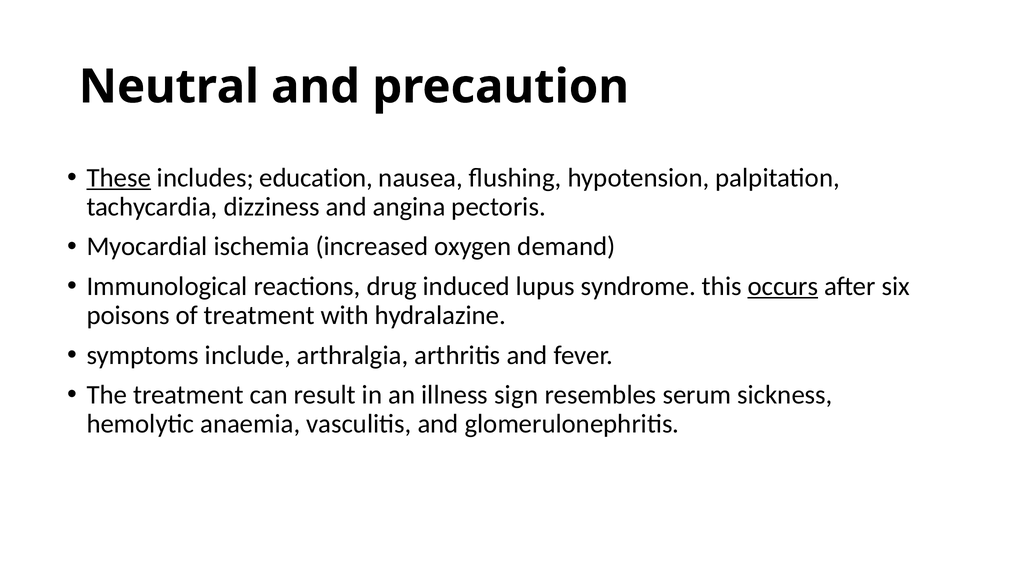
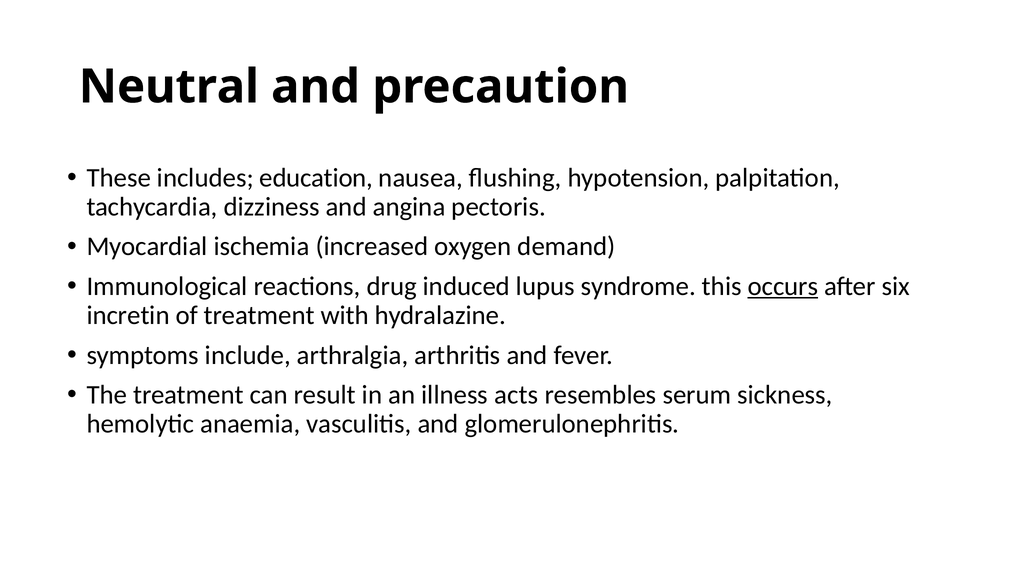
These underline: present -> none
poisons: poisons -> incretin
sign: sign -> acts
